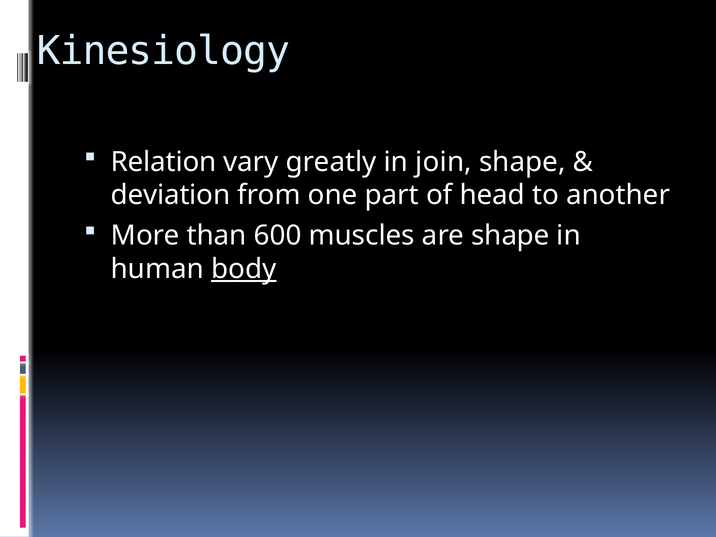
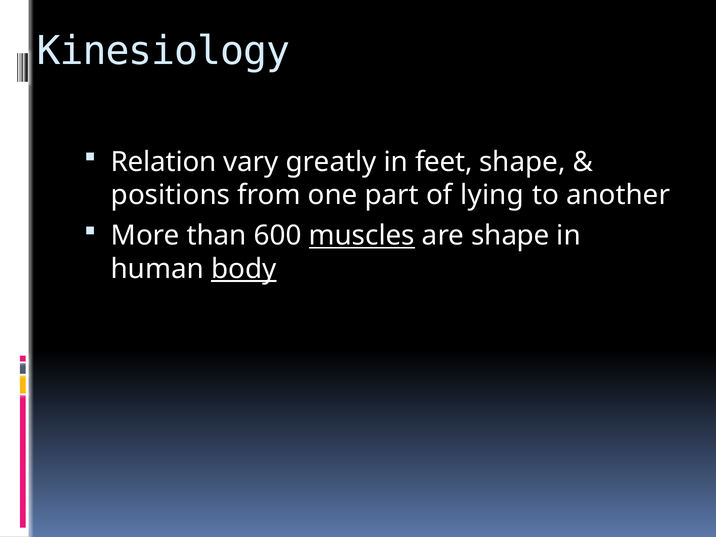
join: join -> feet
deviation: deviation -> positions
head: head -> lying
muscles underline: none -> present
